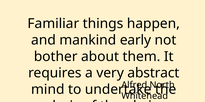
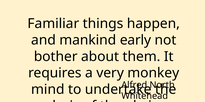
abstract: abstract -> monkey
